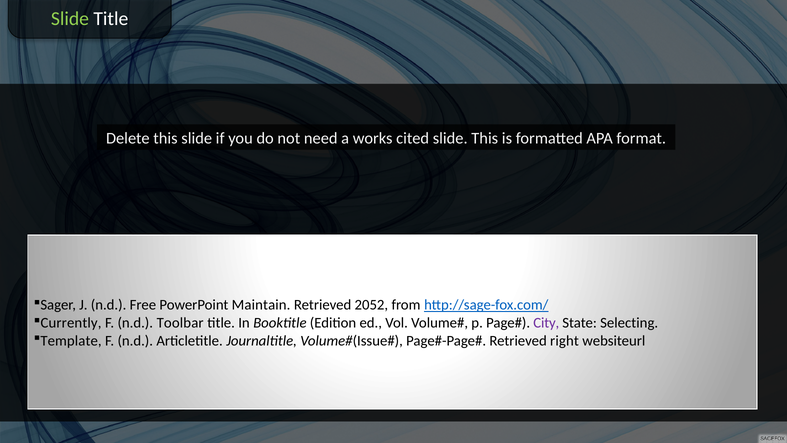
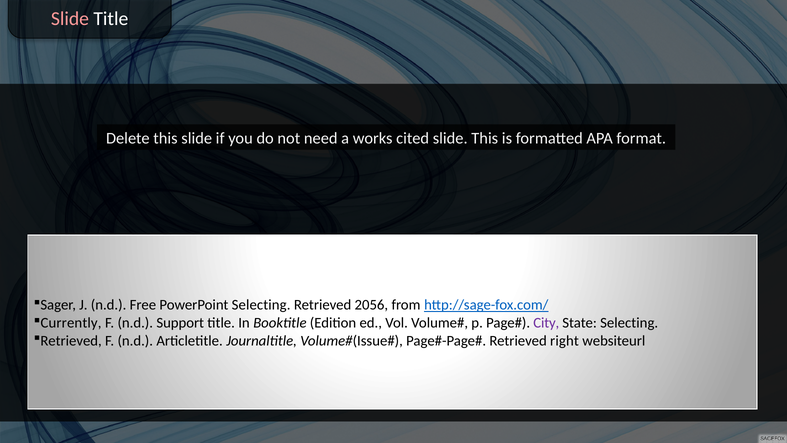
Slide at (70, 19) colour: light green -> pink
PowerPoint Maintain: Maintain -> Selecting
2052: 2052 -> 2056
Toolbar: Toolbar -> Support
Template at (71, 341): Template -> Retrieved
